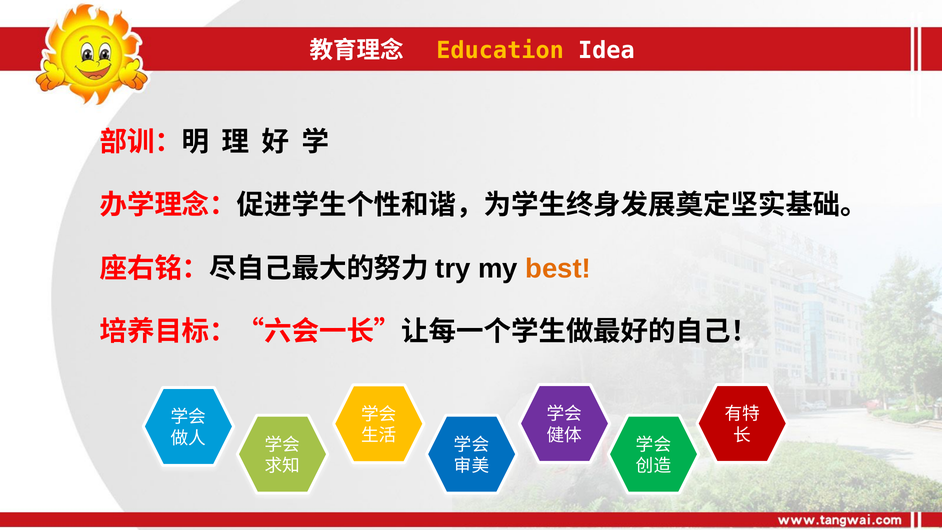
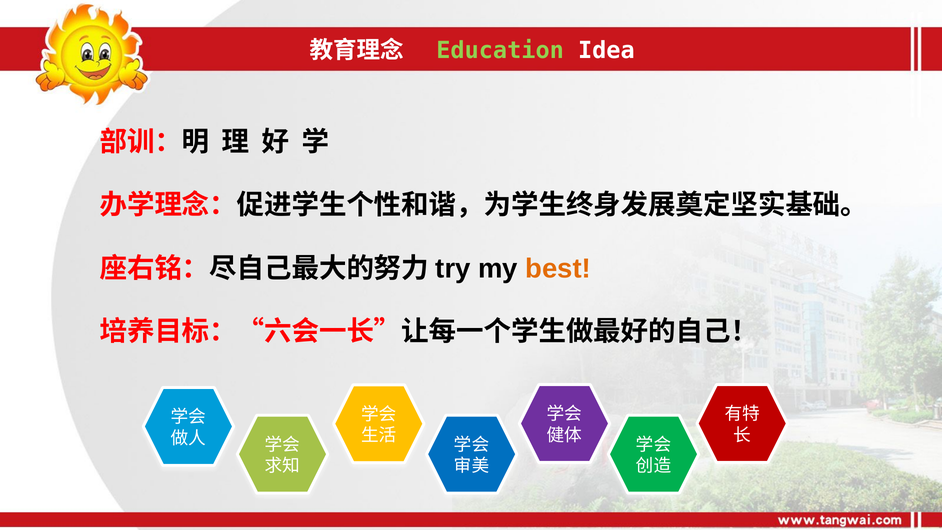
Education colour: yellow -> light green
